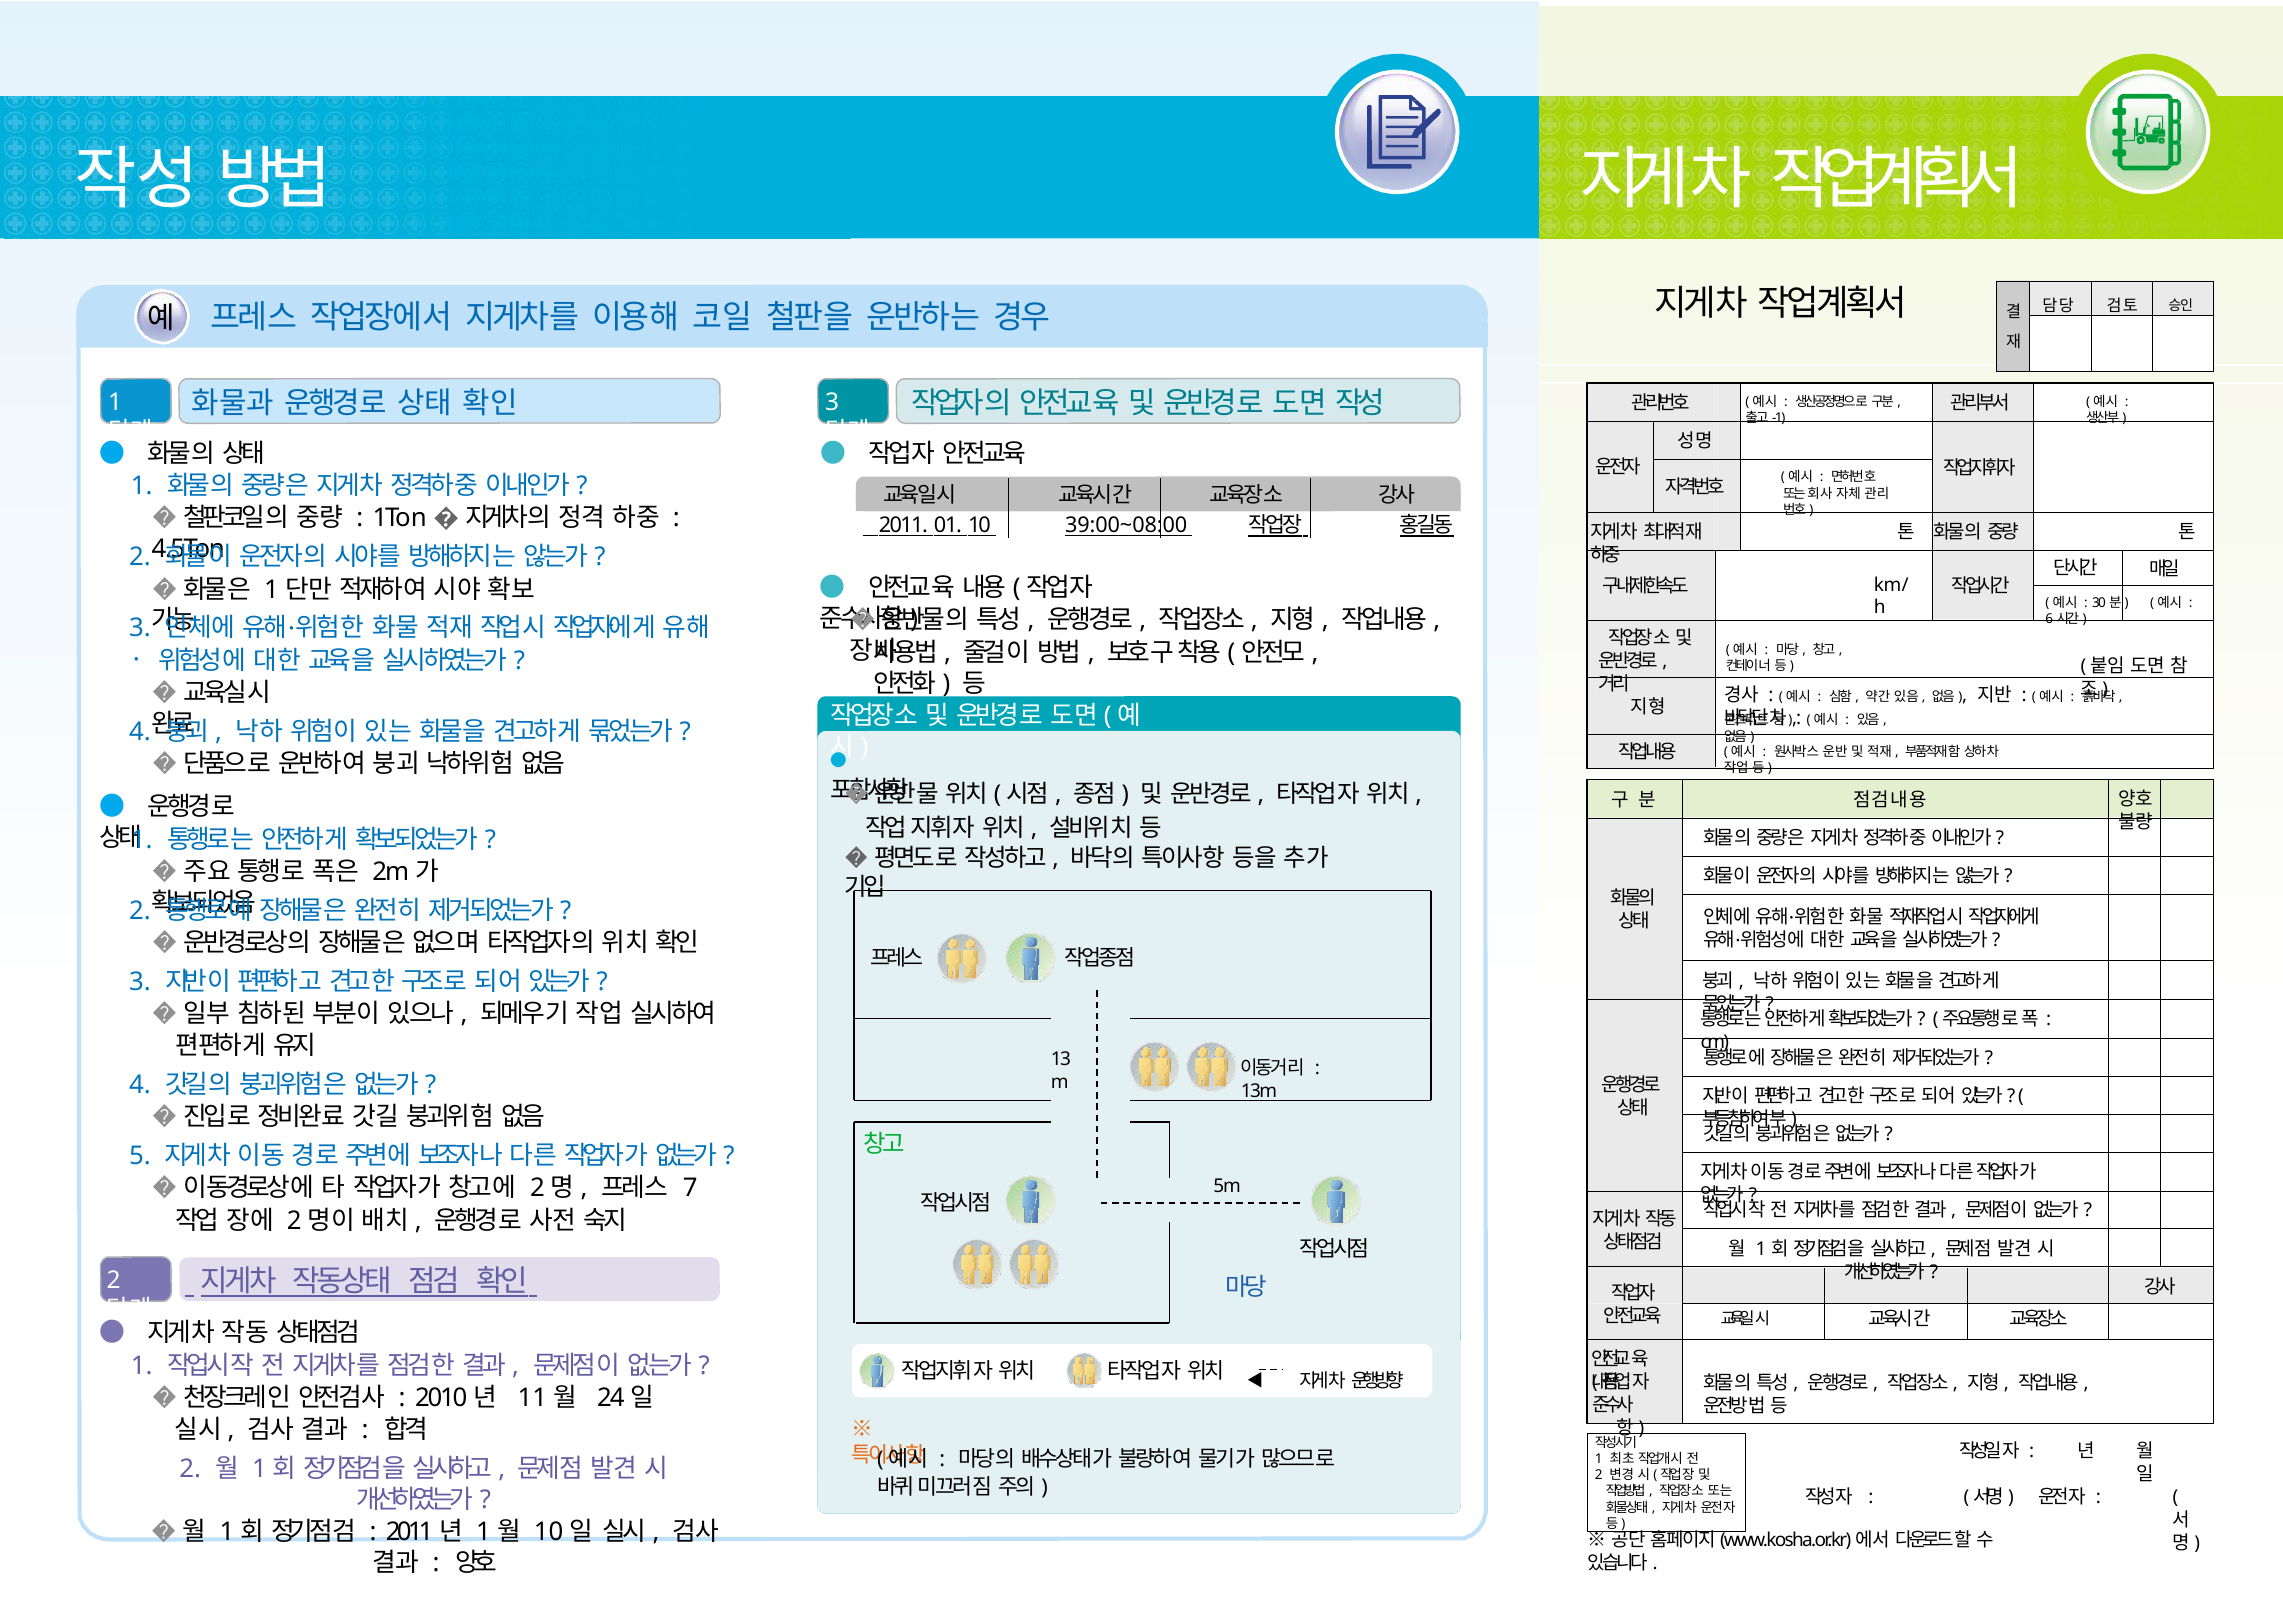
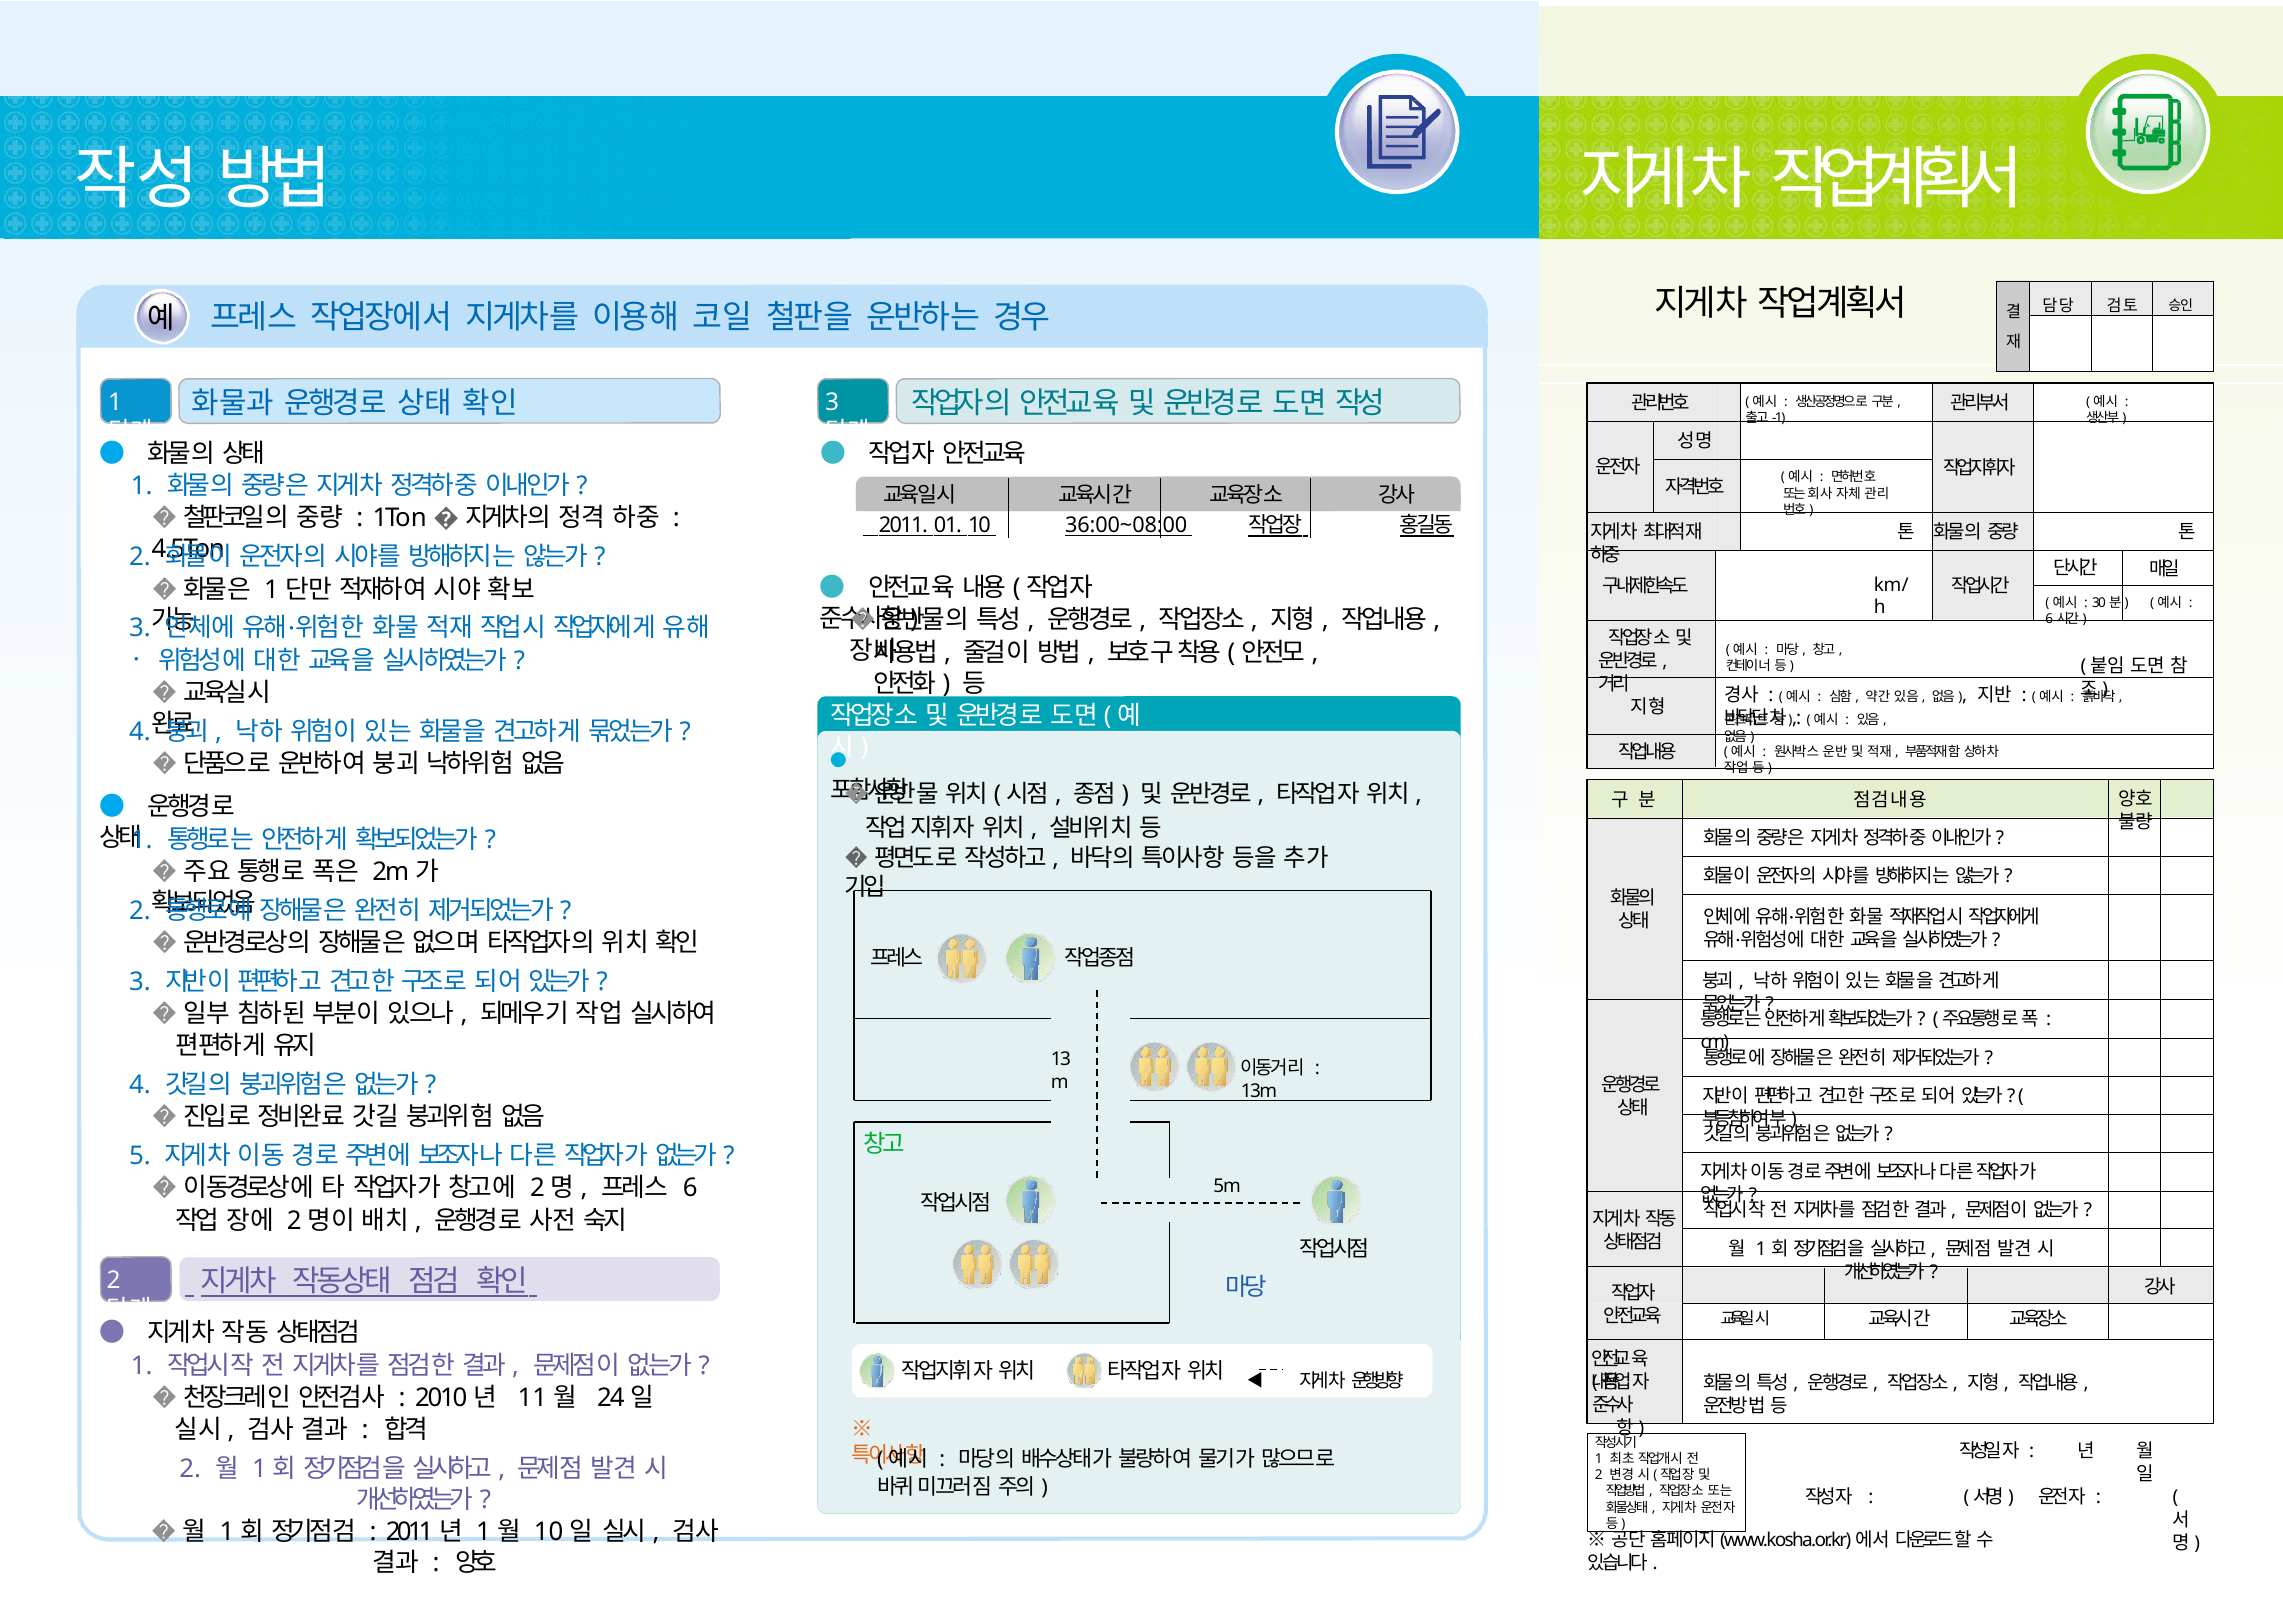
39:00~08:00: 39:00~08:00 -> 36:00~08:00
7: 7 -> 6
